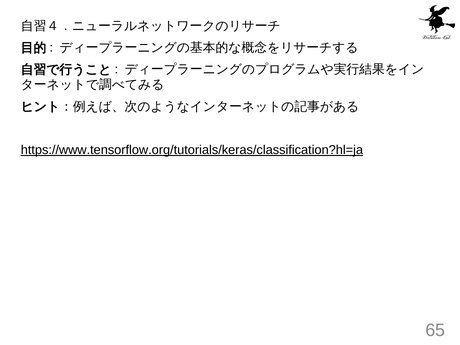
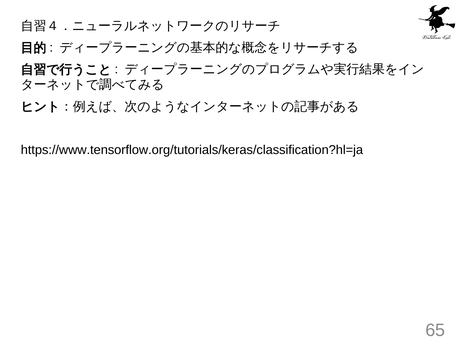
https://www.tensorflow.org/tutorials/keras/classification?hl=ja underline: present -> none
